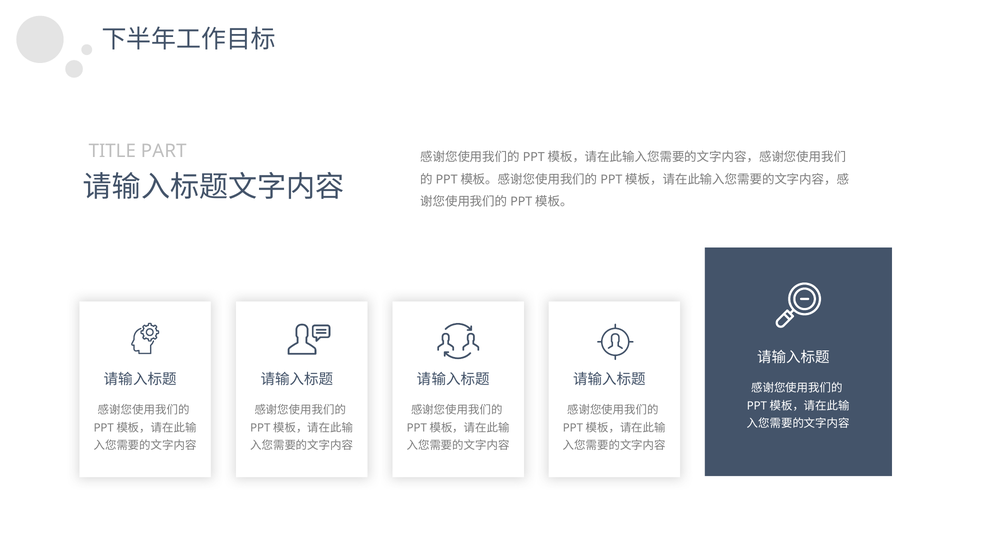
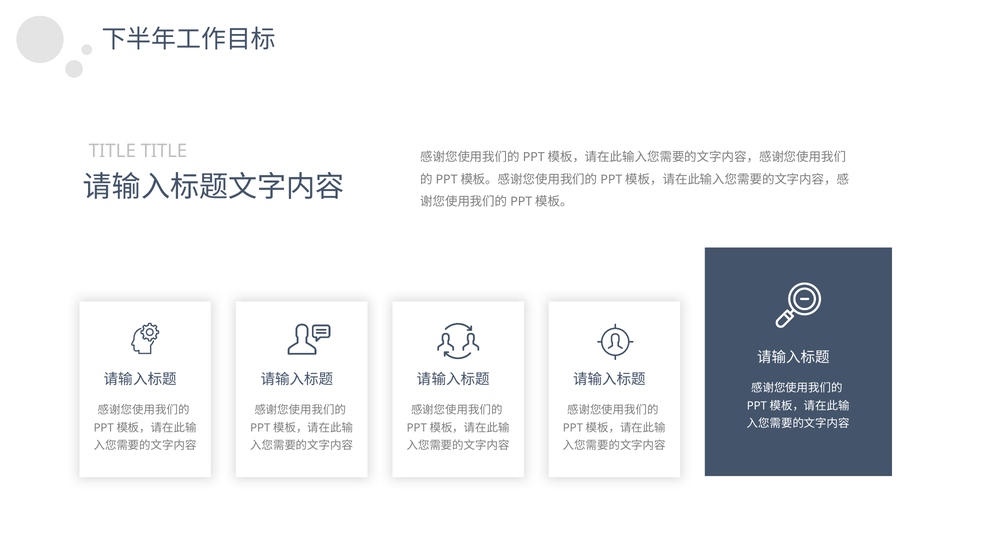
TITLE PART: PART -> TITLE
